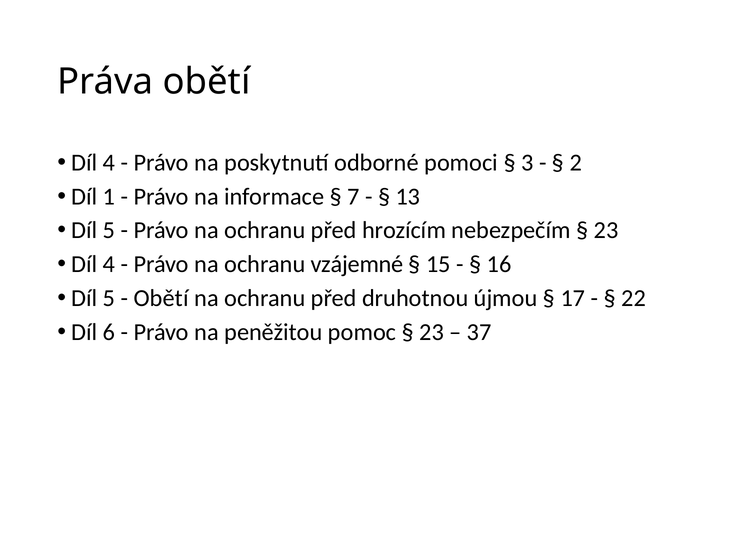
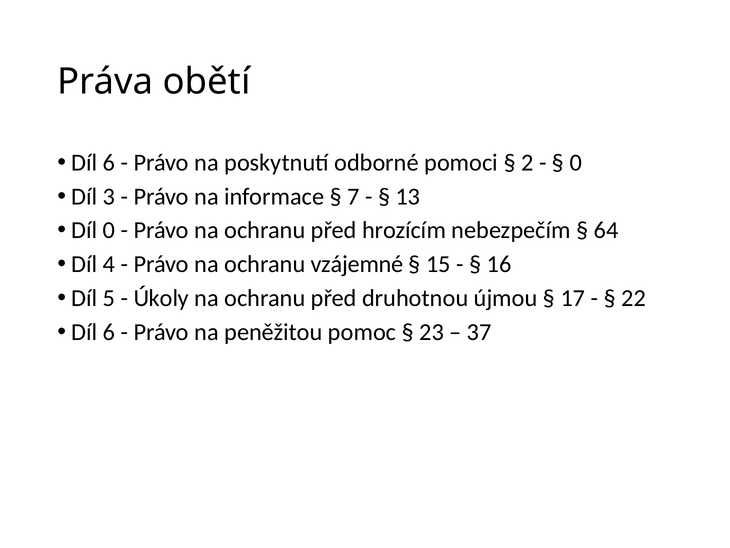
4 at (109, 162): 4 -> 6
3: 3 -> 2
2 at (576, 162): 2 -> 0
1: 1 -> 3
5 at (109, 230): 5 -> 0
23 at (606, 230): 23 -> 64
Obětí at (161, 298): Obětí -> Úkoly
